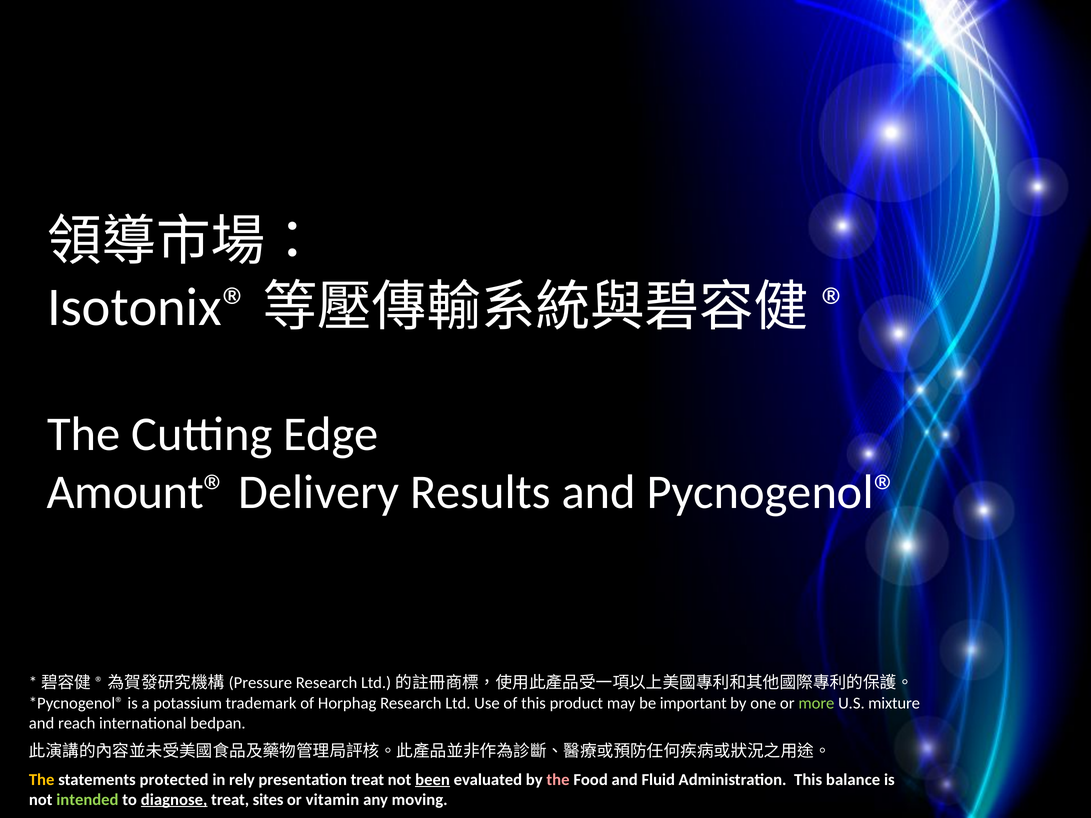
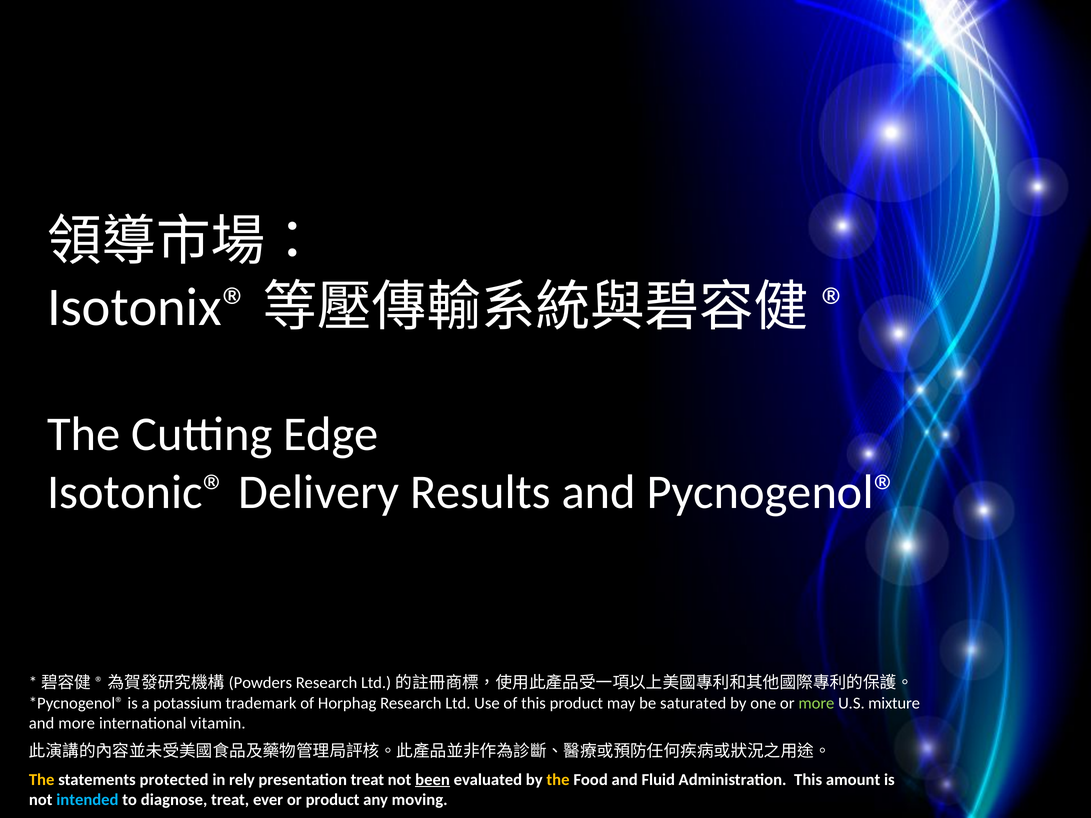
Amount®: Amount® -> Isotonic®
Pressure: Pressure -> Powders
important: important -> saturated
and reach: reach -> more
bedpan: bedpan -> vitamin
the at (558, 780) colour: pink -> yellow
balance: balance -> amount
intended colour: light green -> light blue
diagnose underline: present -> none
sites: sites -> ever
or vitamin: vitamin -> product
